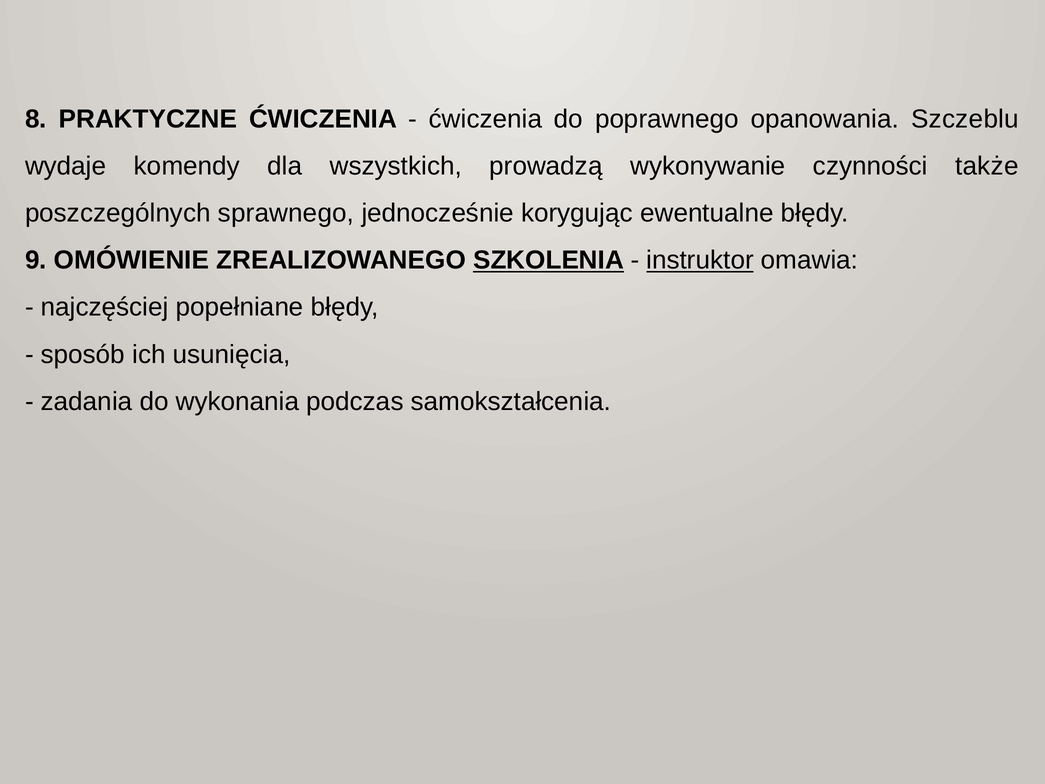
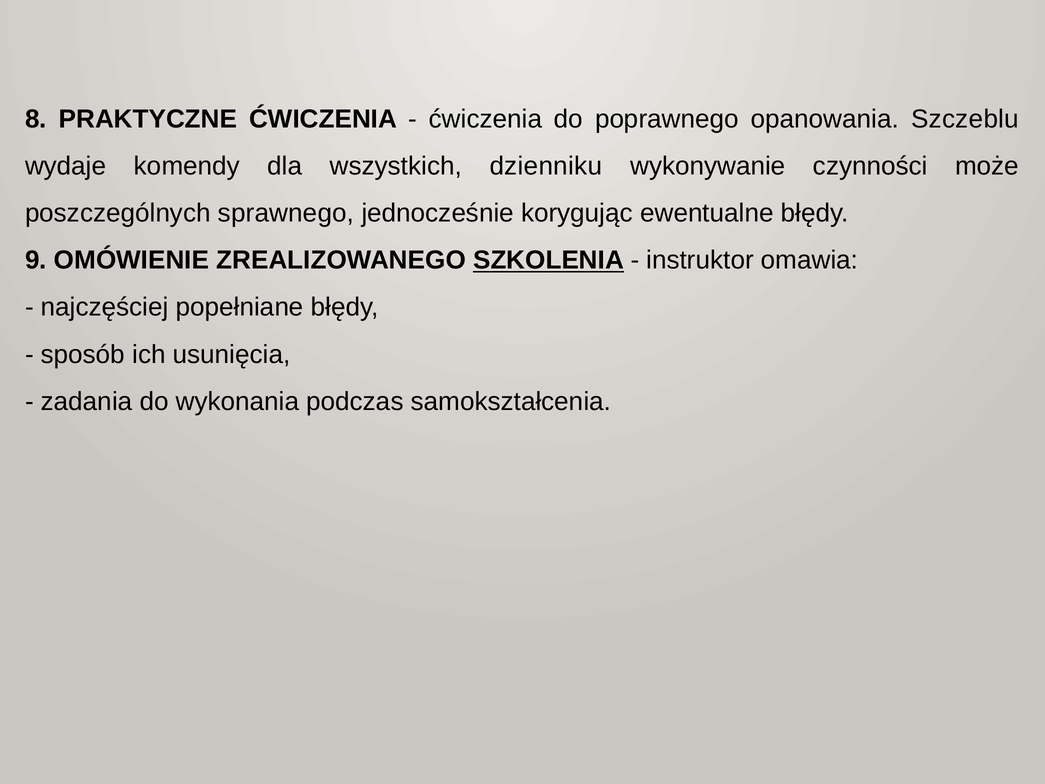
prowadzą: prowadzą -> dzienniku
także: także -> może
instruktor underline: present -> none
